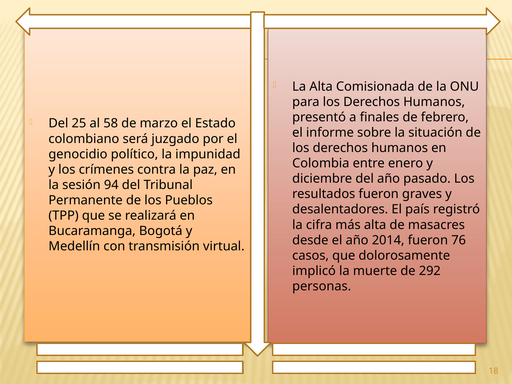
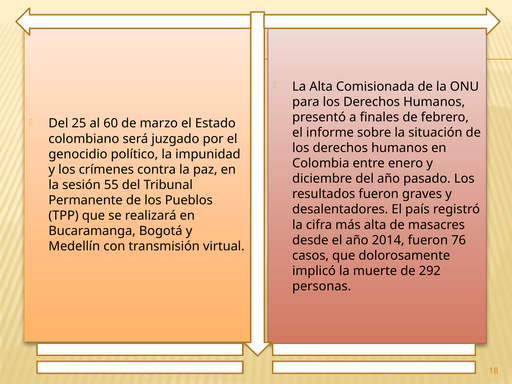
58: 58 -> 60
94: 94 -> 55
